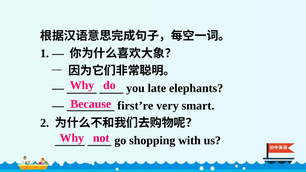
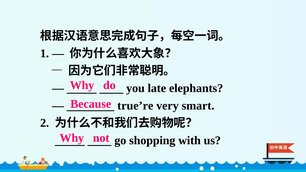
first’re: first’re -> true’re
